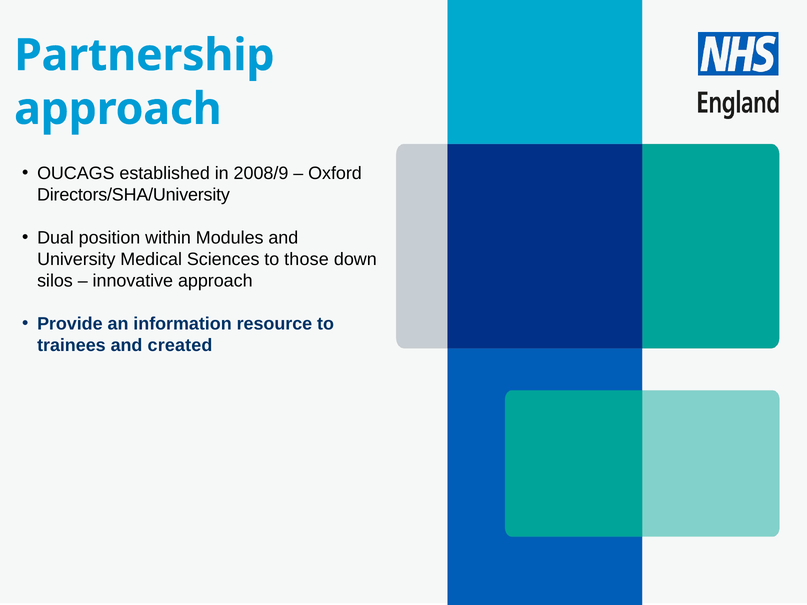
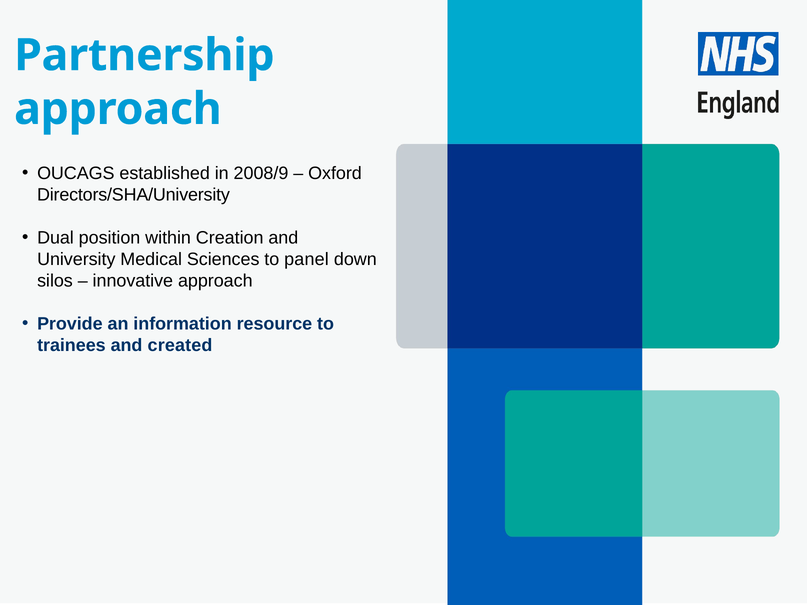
Modules: Modules -> Creation
those: those -> panel
